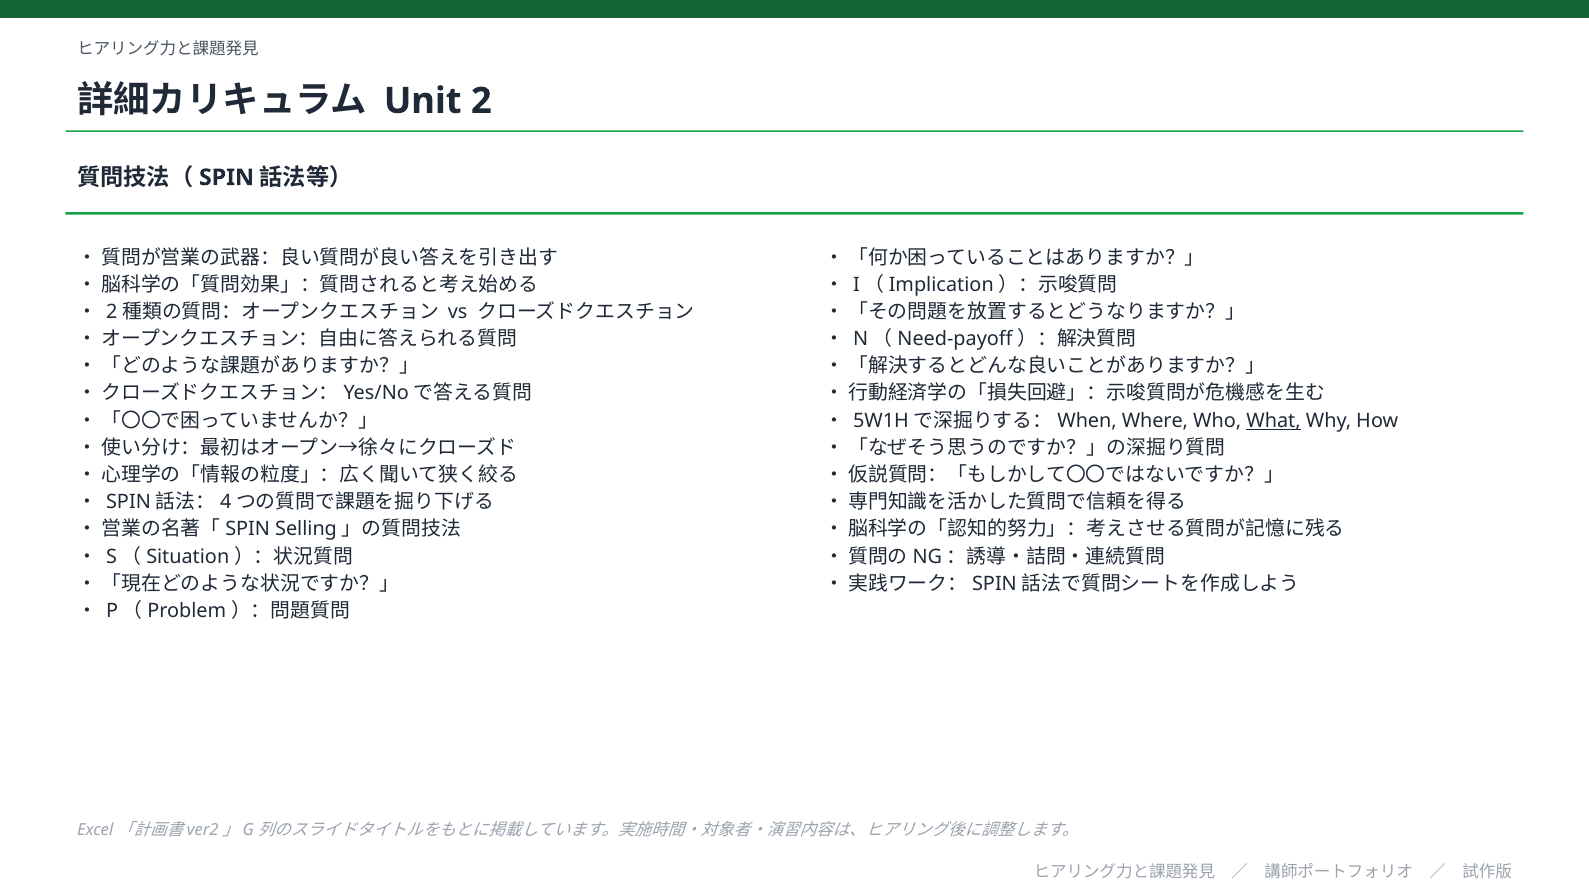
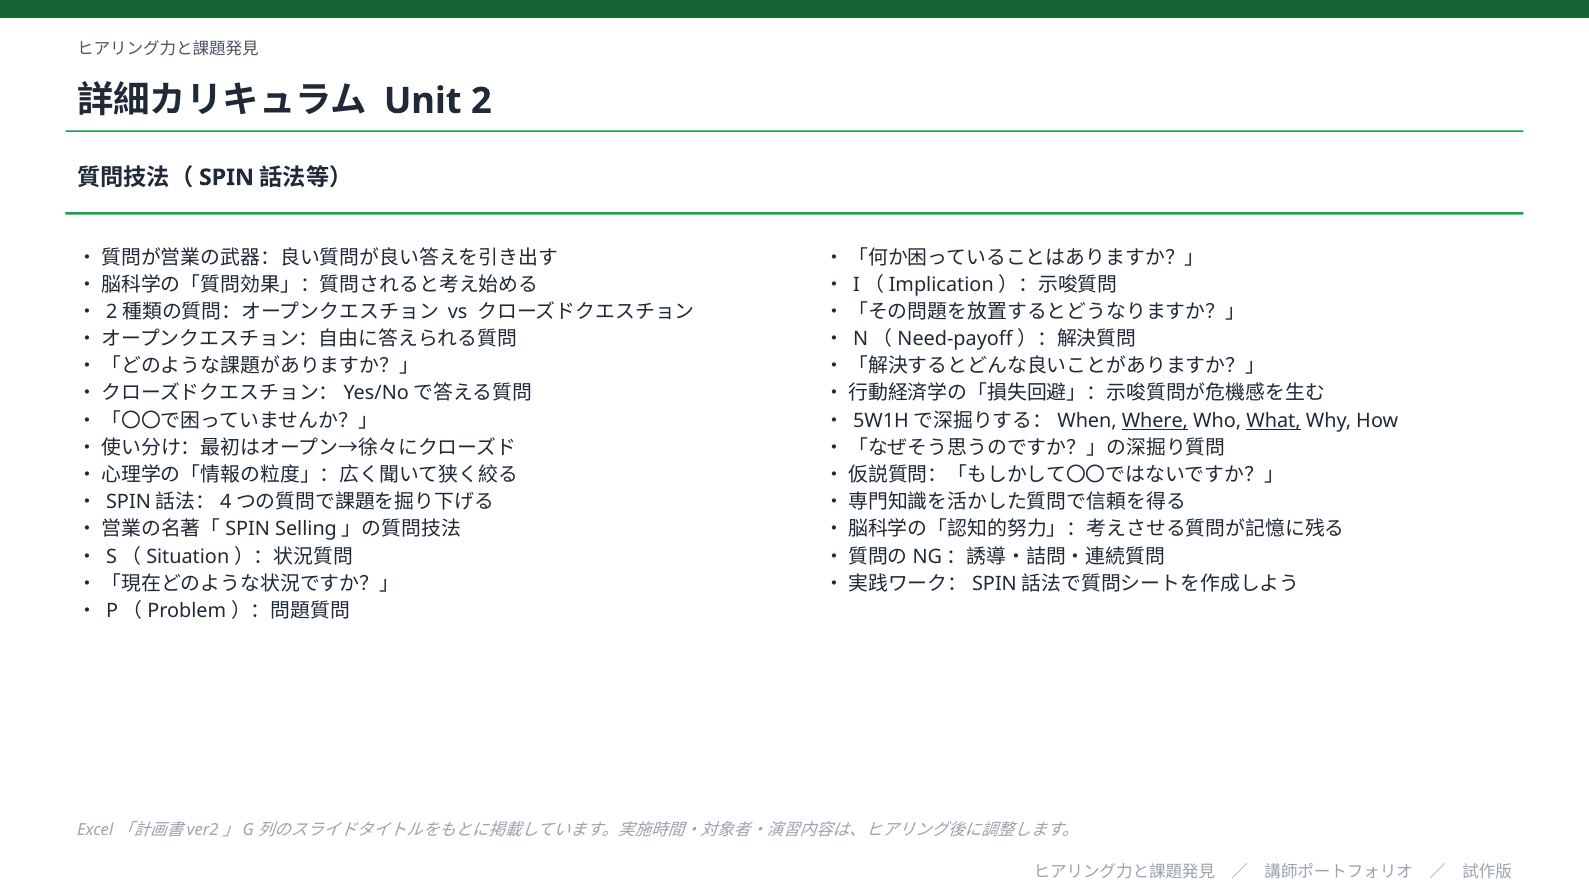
Where underline: none -> present
